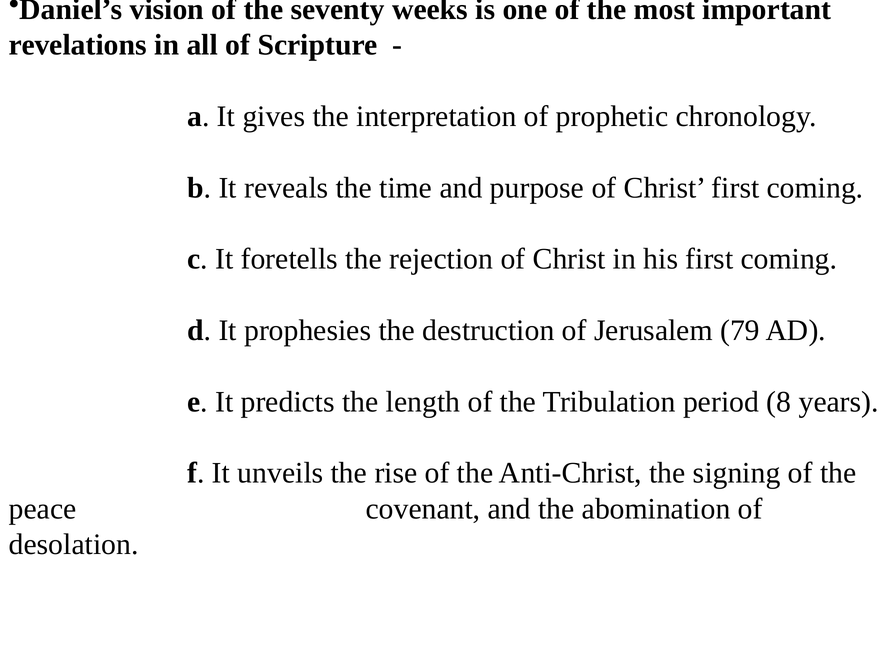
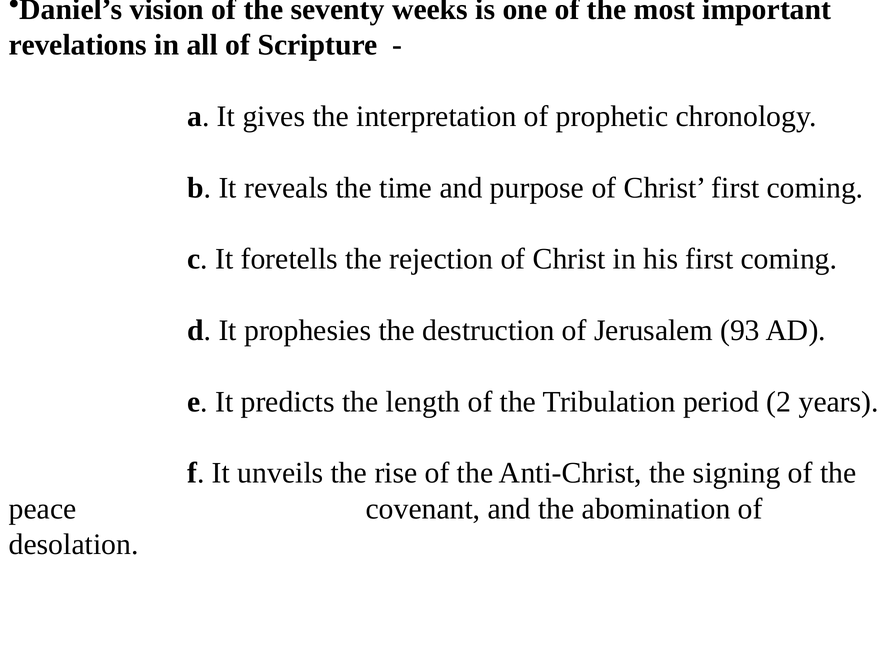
79: 79 -> 93
8: 8 -> 2
